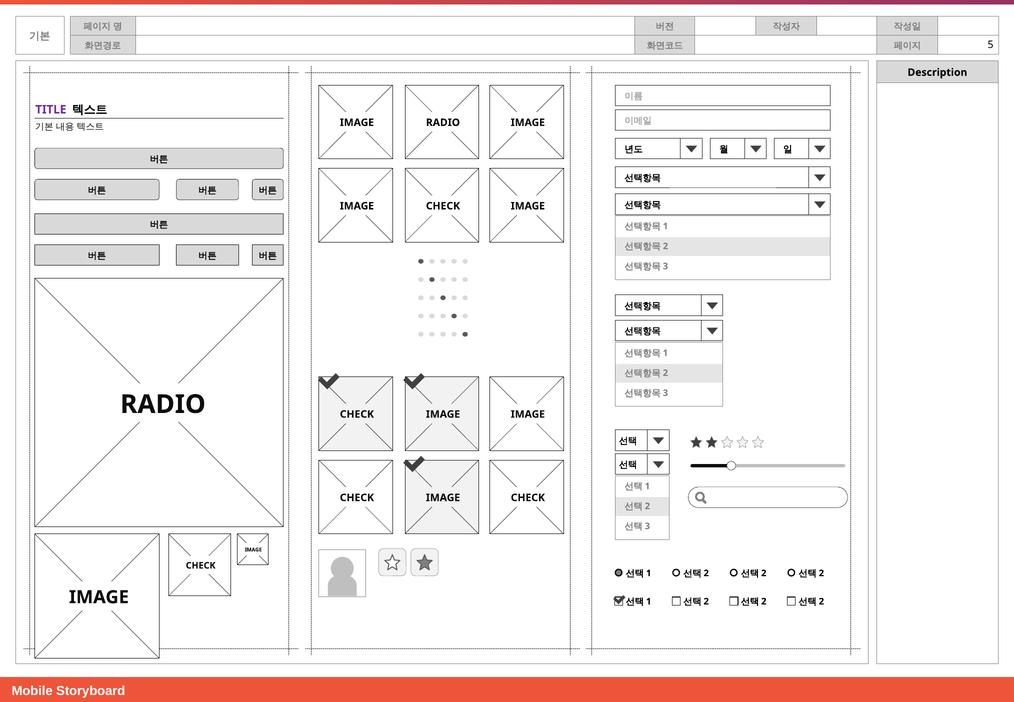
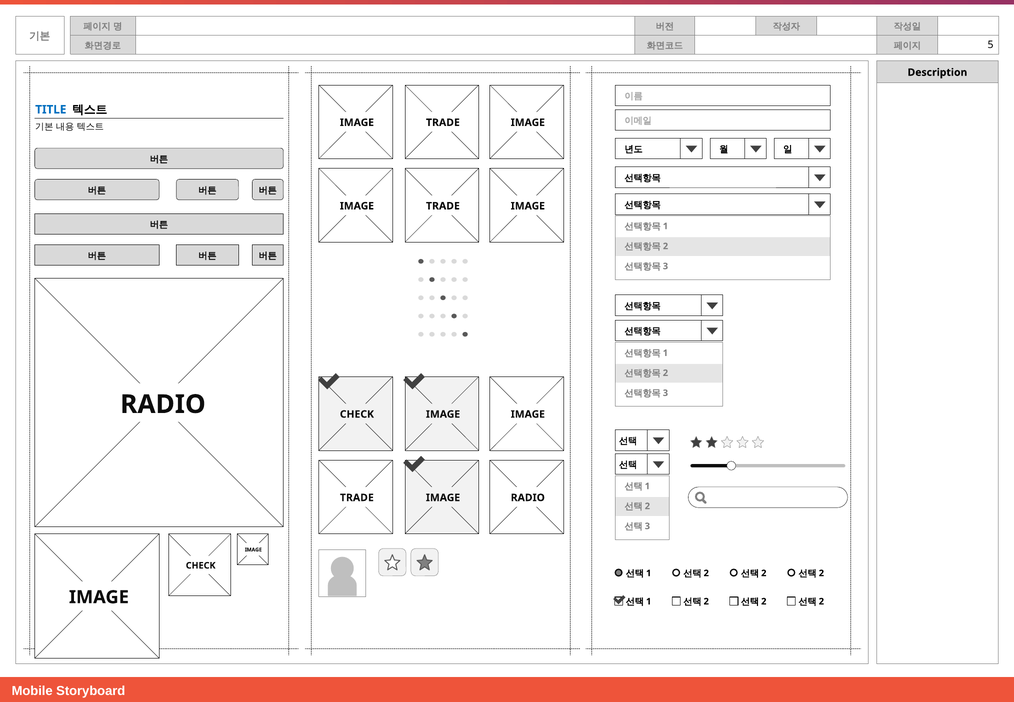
TITLE colour: purple -> blue
RADIO at (443, 123): RADIO -> TRADE
CHECK at (443, 206): CHECK -> TRADE
CHECK at (357, 498): CHECK -> TRADE
CHECK at (528, 498): CHECK -> RADIO
